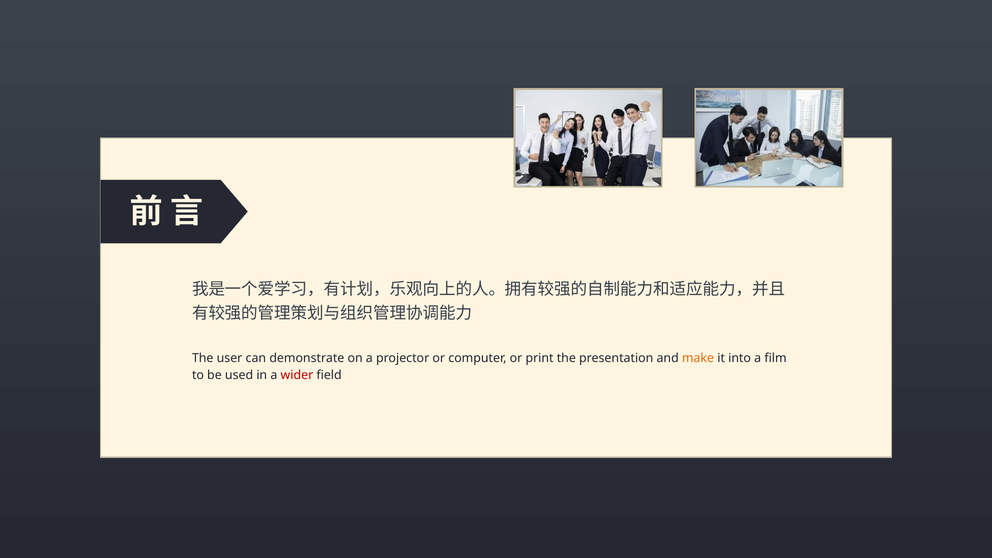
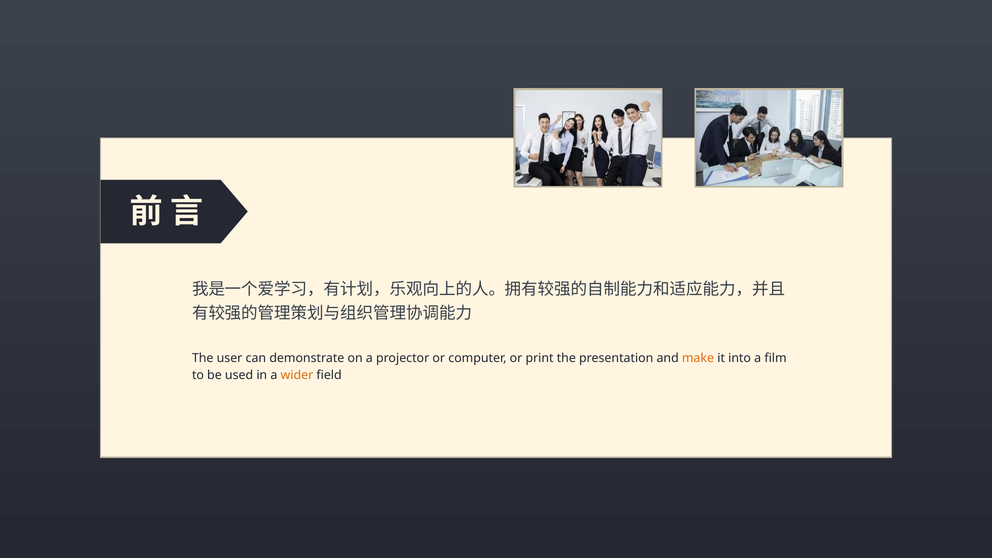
wider colour: red -> orange
